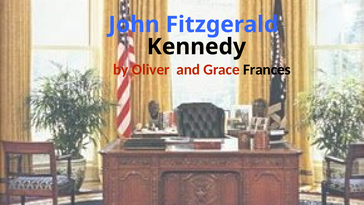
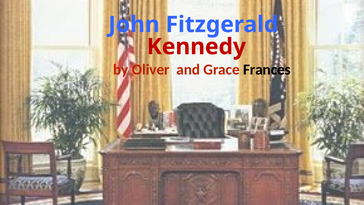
Kennedy colour: black -> red
